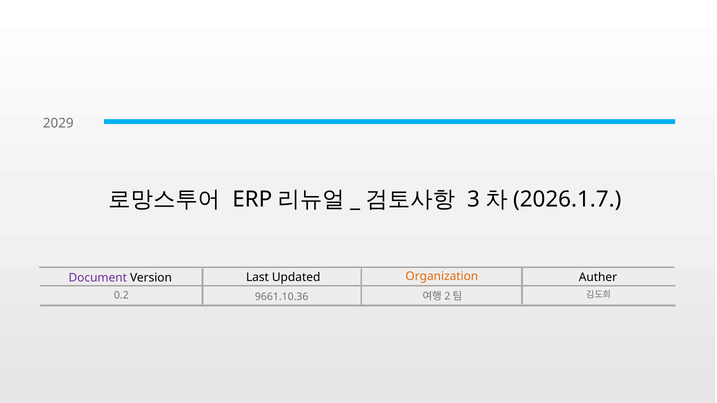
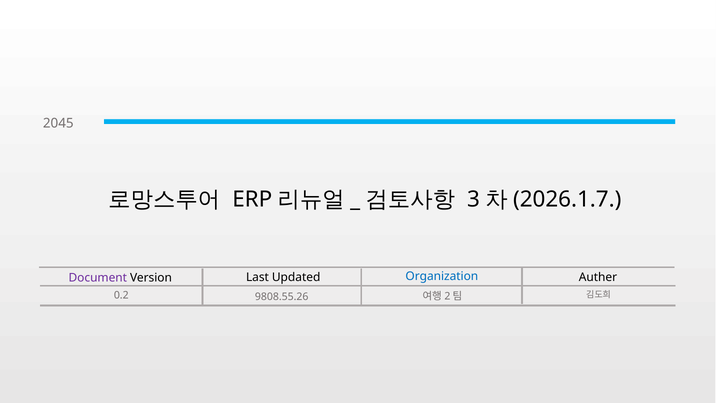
2029: 2029 -> 2045
Organization colour: orange -> blue
9661.10.36: 9661.10.36 -> 9808.55.26
